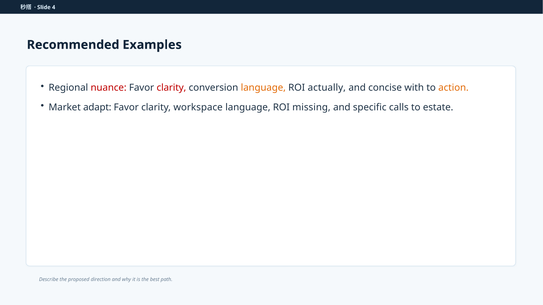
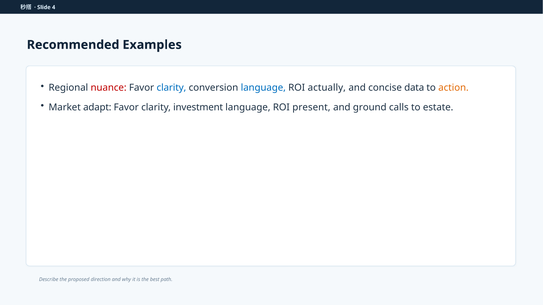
clarity at (171, 88) colour: red -> blue
language at (263, 88) colour: orange -> blue
with: with -> data
workspace: workspace -> investment
missing: missing -> present
specific: specific -> ground
